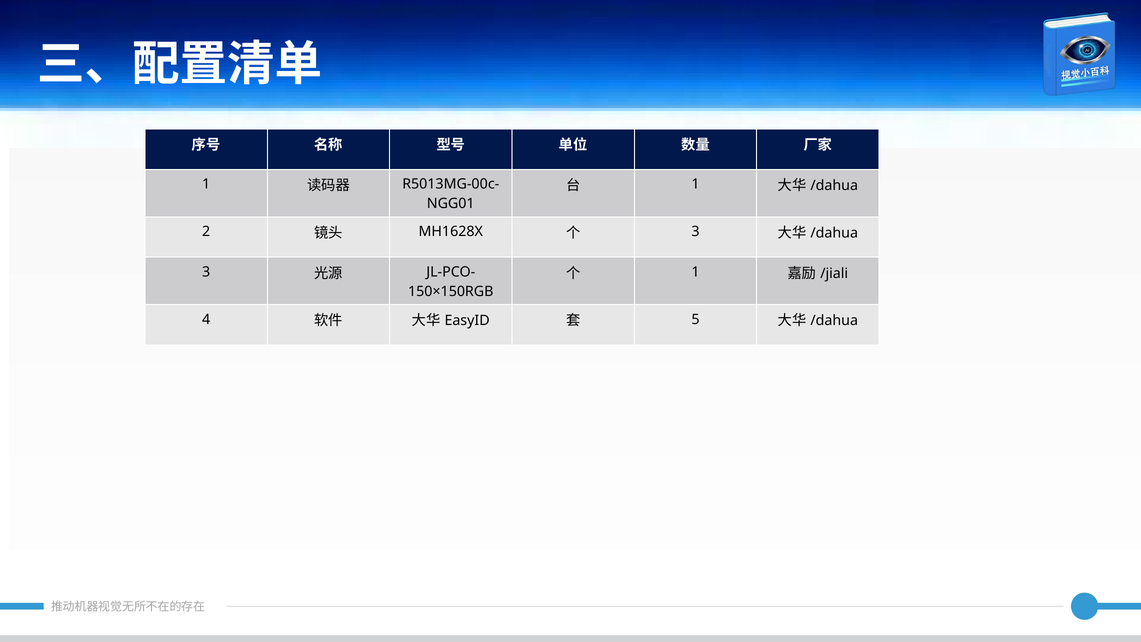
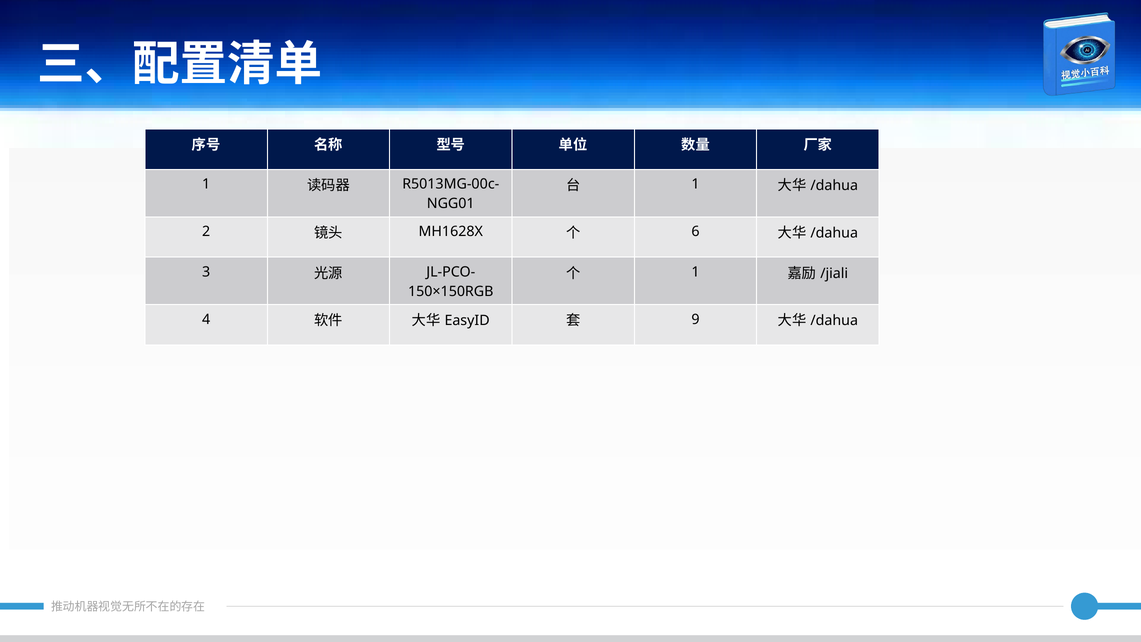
3 at (696, 232): 3 -> 6
5: 5 -> 9
